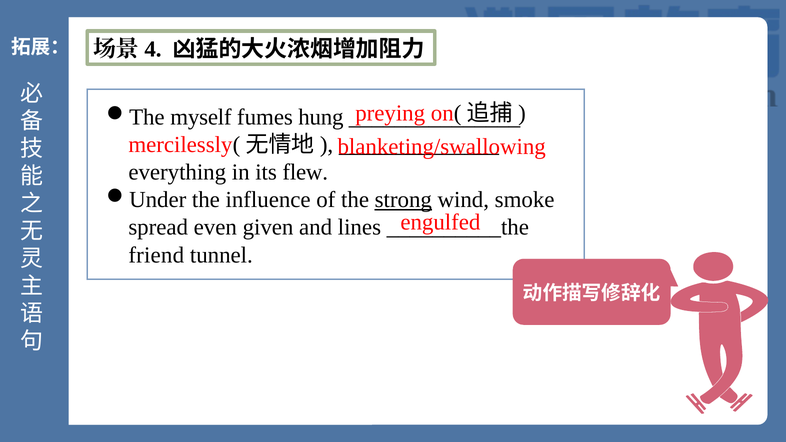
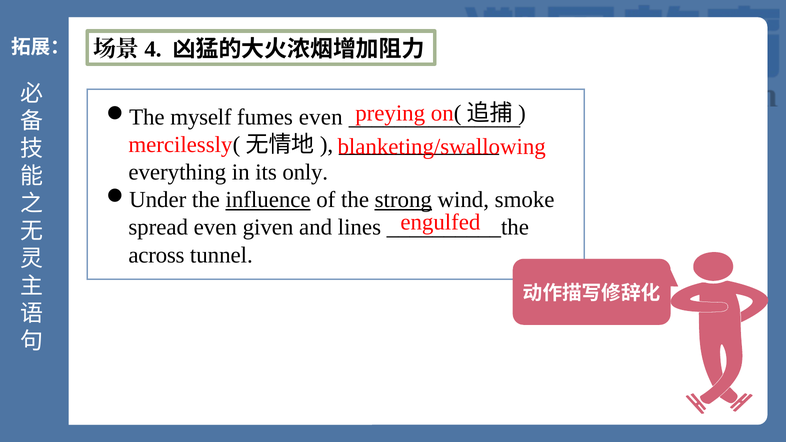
fumes hung: hung -> even
flew: flew -> only
influence underline: none -> present
friend: friend -> across
